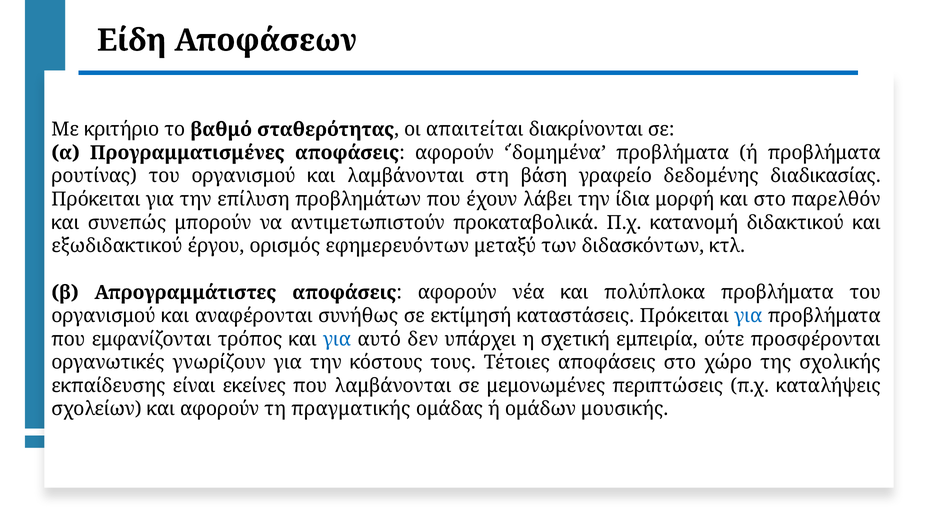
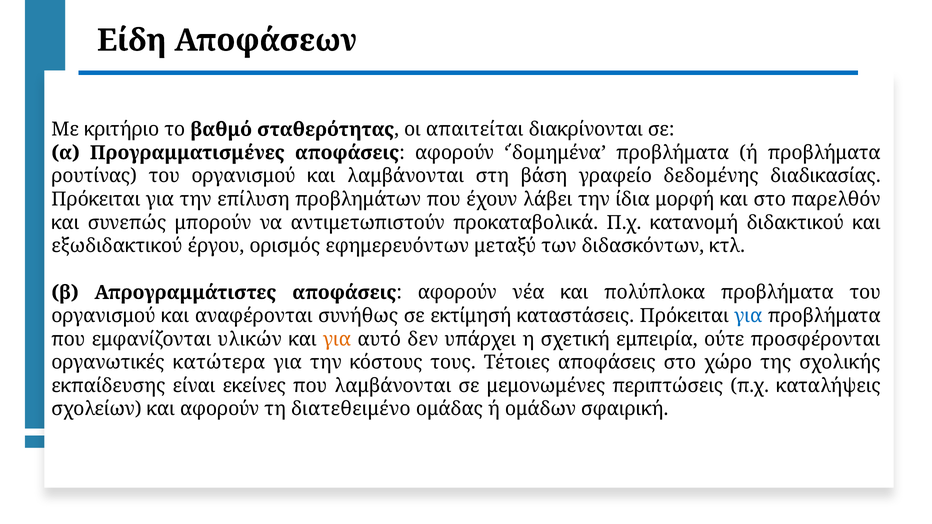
τρόπος: τρόπος -> υλικών
για at (337, 339) colour: blue -> orange
γνωρίζουν: γνωρίζουν -> κατώτερα
πραγματικής: πραγματικής -> διατεθειμένο
μουσικής: μουσικής -> σφαιρική
